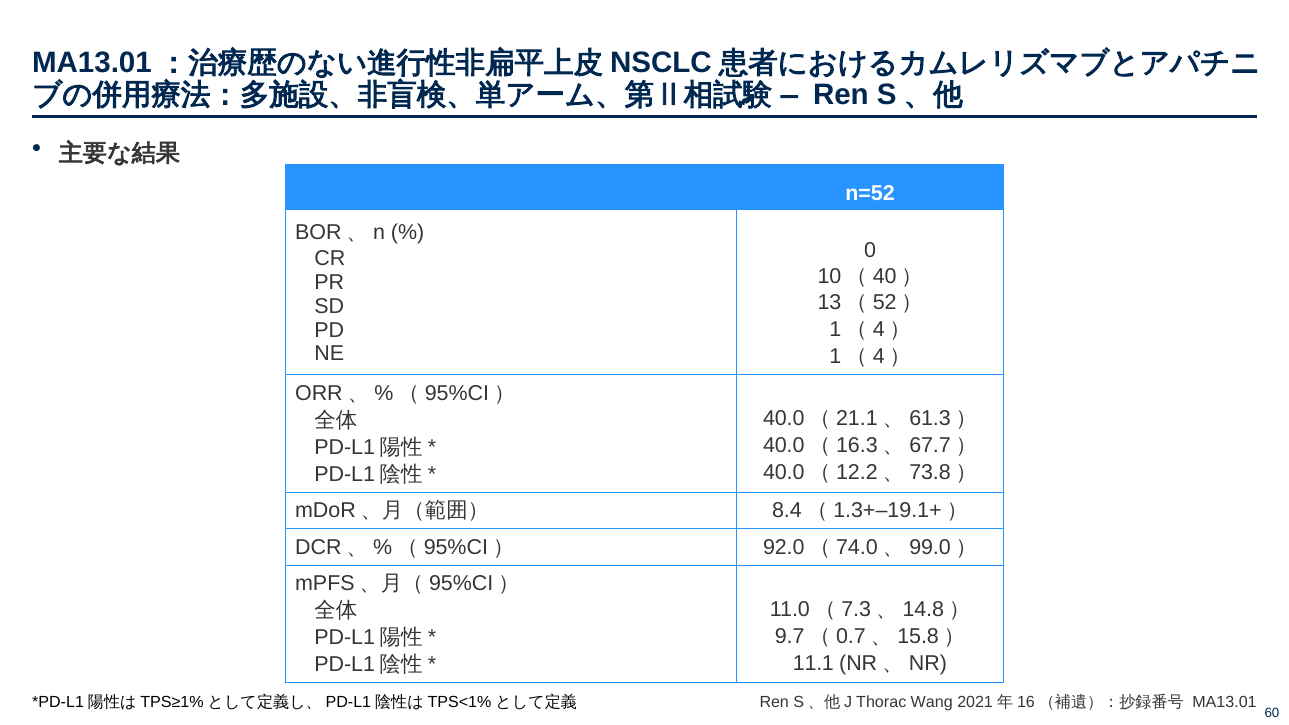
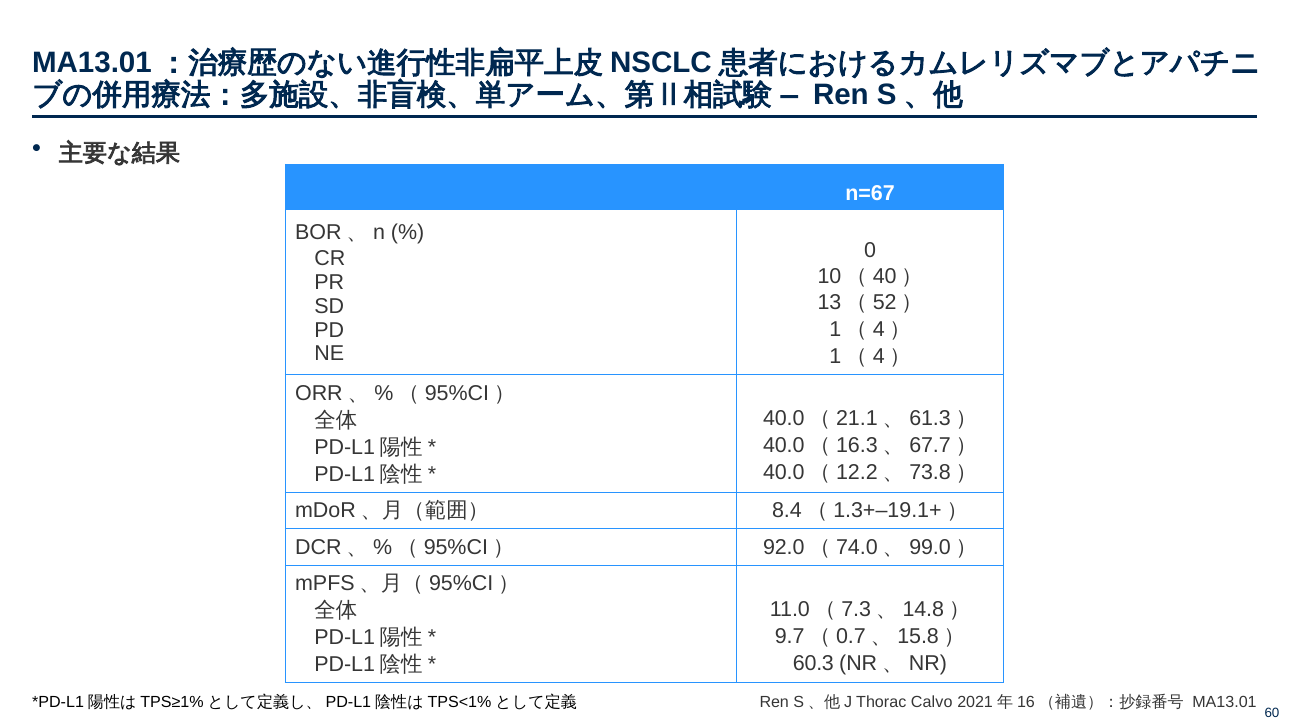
n=52: n=52 -> n=67
11.1: 11.1 -> 60.3
Wang: Wang -> Calvo
